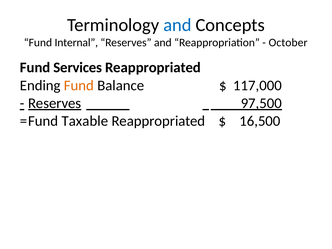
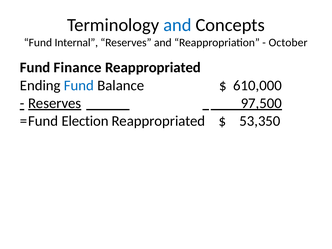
Services: Services -> Finance
Fund at (79, 86) colour: orange -> blue
117,000: 117,000 -> 610,000
Taxable: Taxable -> Election
16,500: 16,500 -> 53,350
